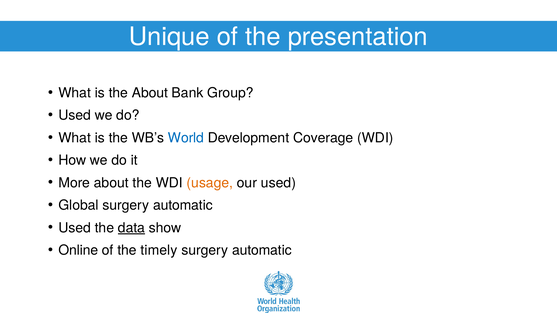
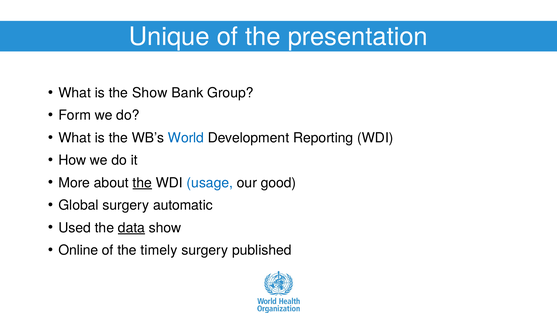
the About: About -> Show
Used at (75, 115): Used -> Form
Coverage: Coverage -> Reporting
the at (142, 183) underline: none -> present
usage colour: orange -> blue
our used: used -> good
automatic at (262, 251): automatic -> published
